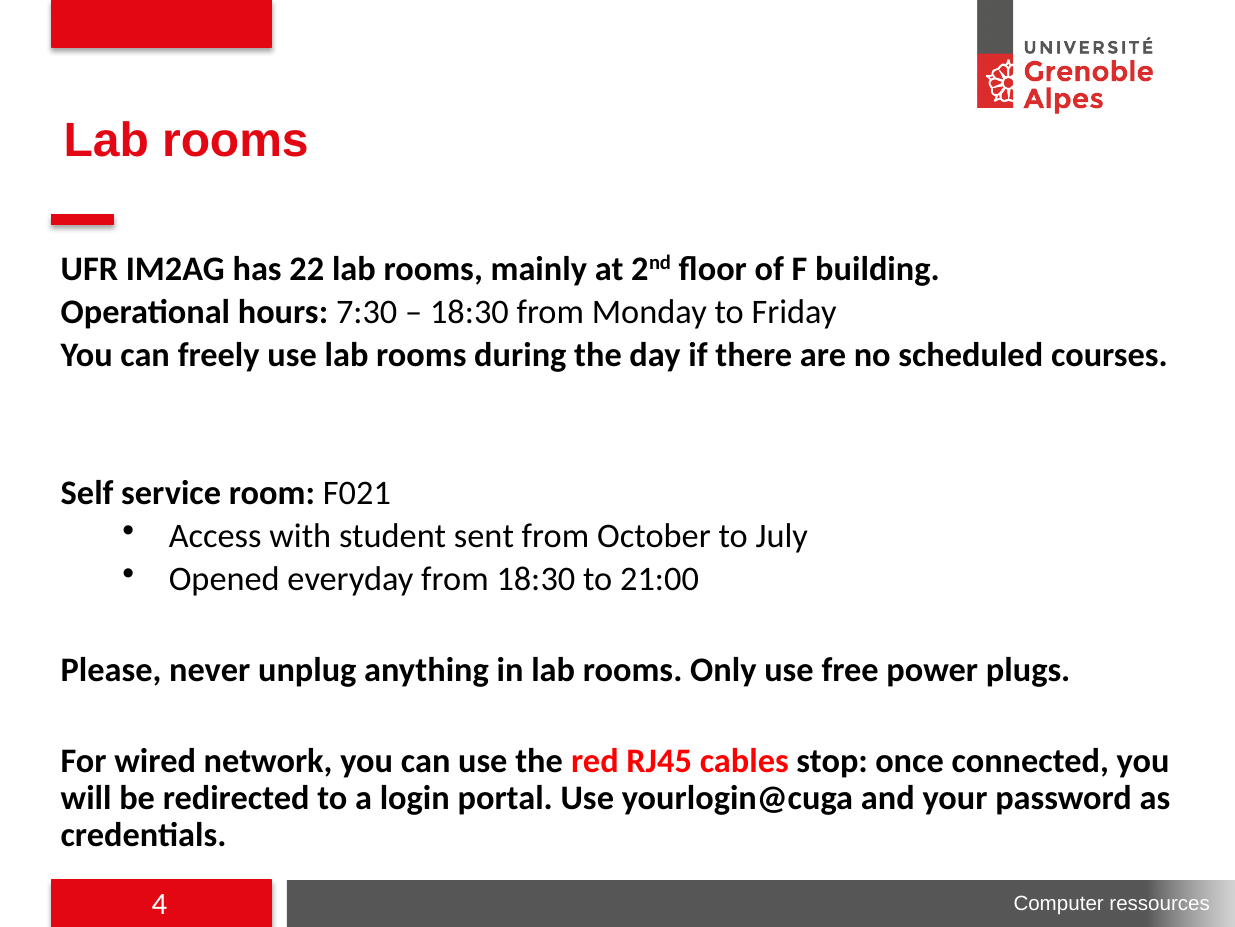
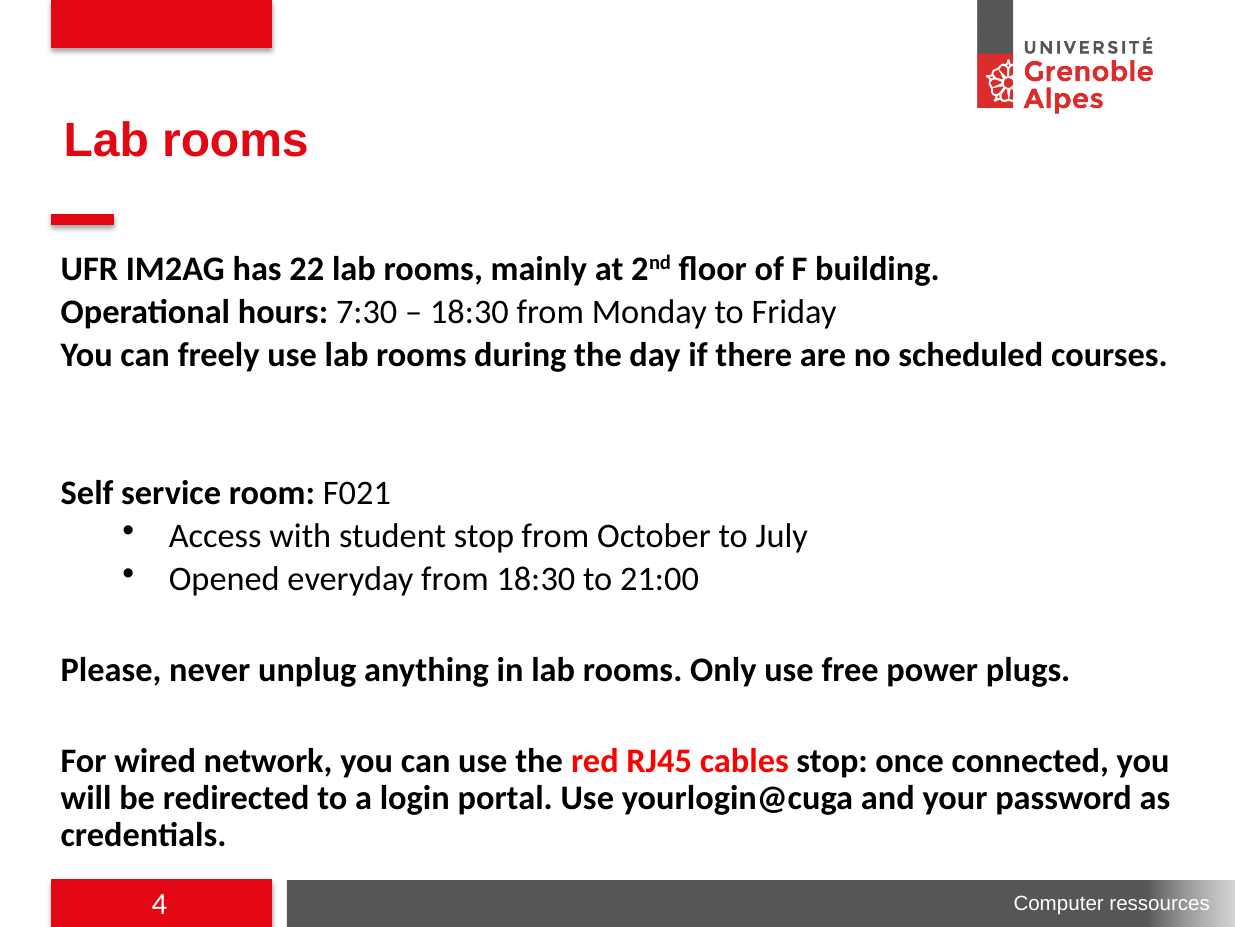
student sent: sent -> stop
